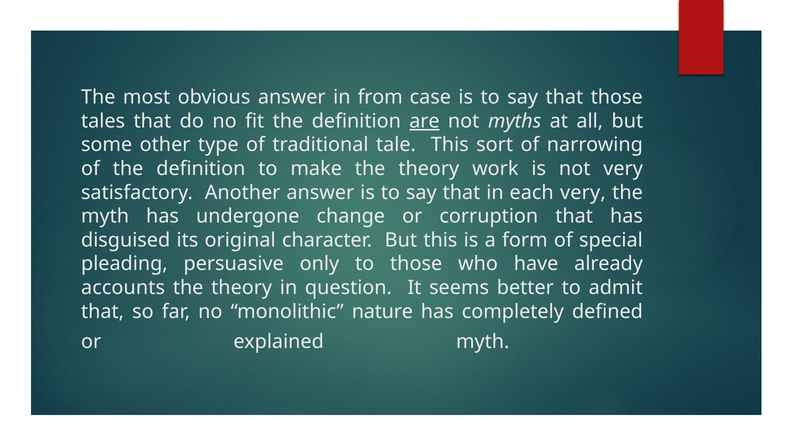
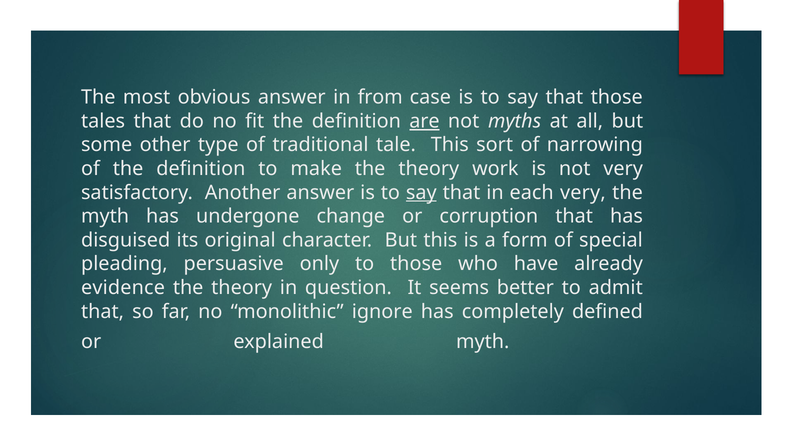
say at (421, 193) underline: none -> present
accounts: accounts -> evidence
nature: nature -> ignore
